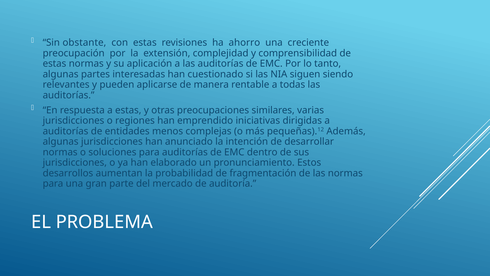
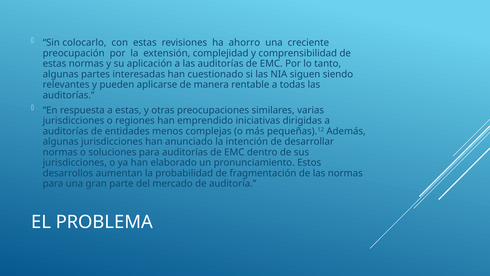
obstante: obstante -> colocarlo
